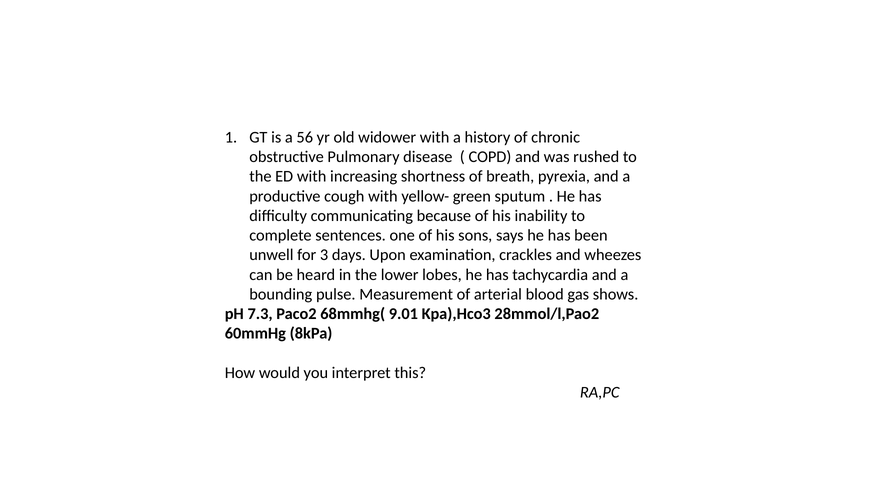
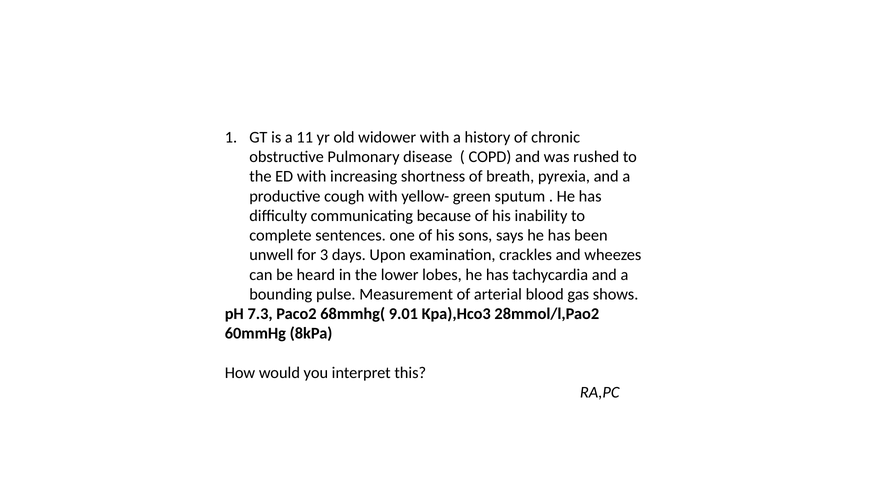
56: 56 -> 11
